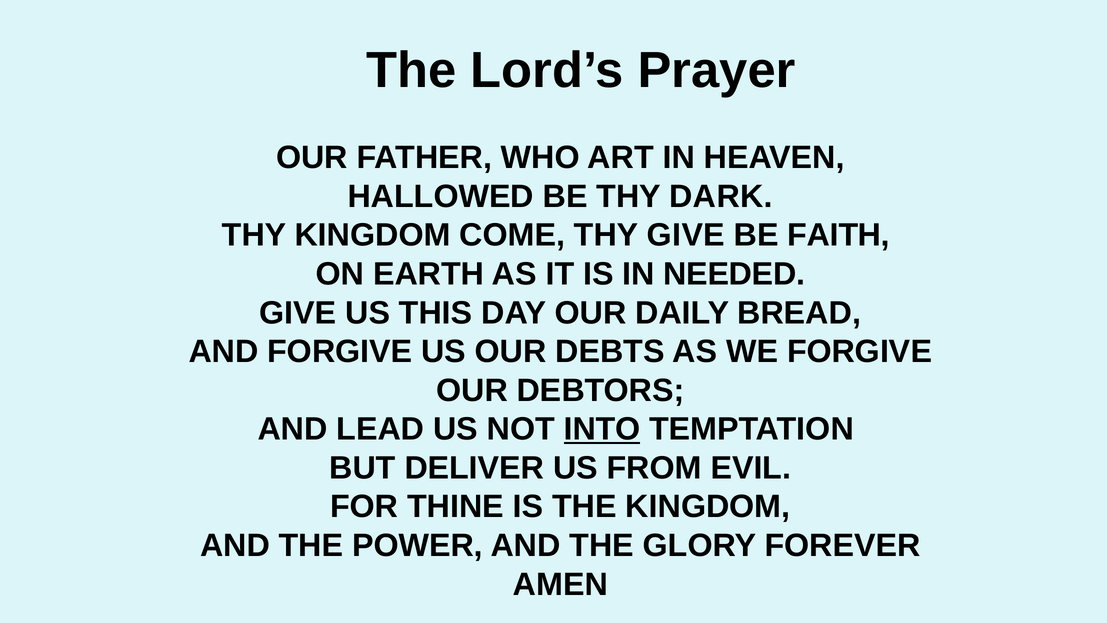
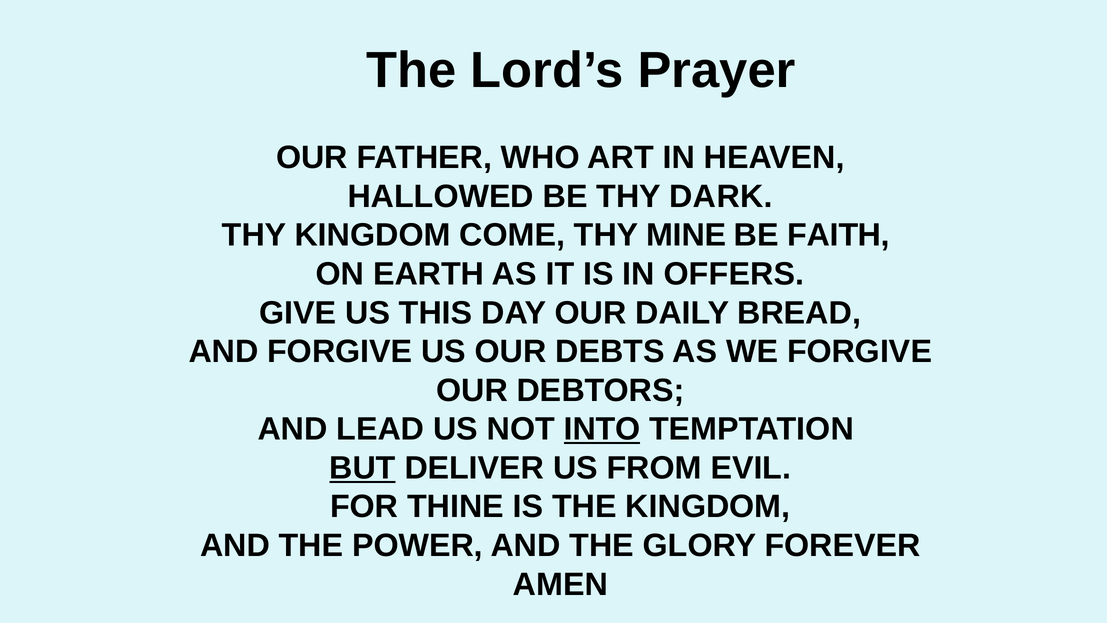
THY GIVE: GIVE -> MINE
NEEDED: NEEDED -> OFFERS
BUT underline: none -> present
